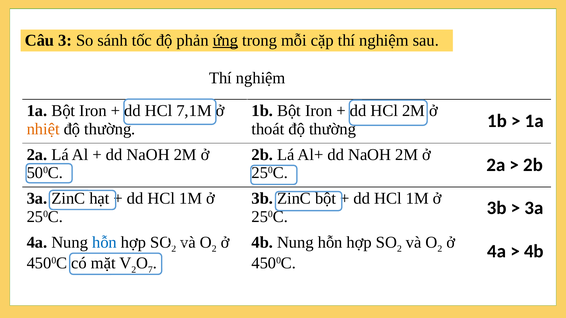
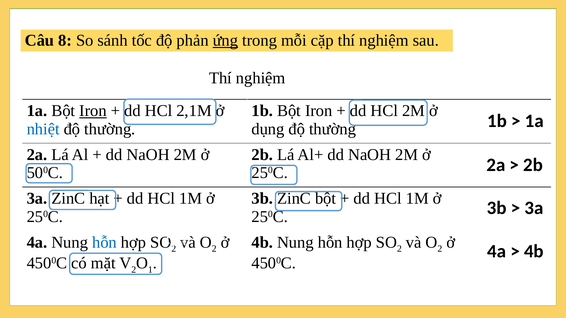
3: 3 -> 8
Iron at (93, 111) underline: none -> present
7,1M: 7,1M -> 2,1M
nhiệt colour: orange -> blue
thoát: thoát -> dụng
7: 7 -> 1
